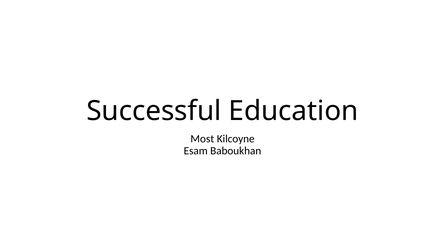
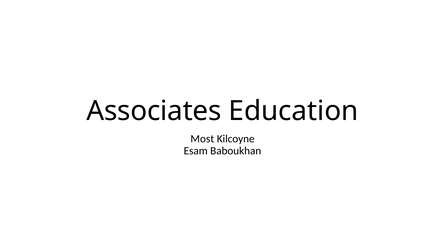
Successful: Successful -> Associates
